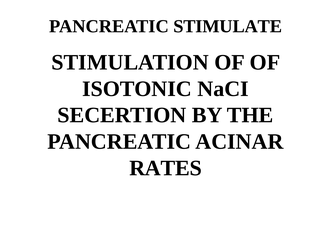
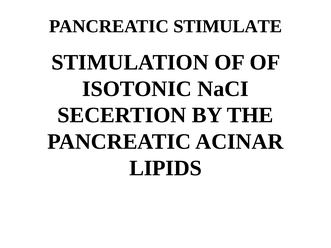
RATES: RATES -> LIPIDS
